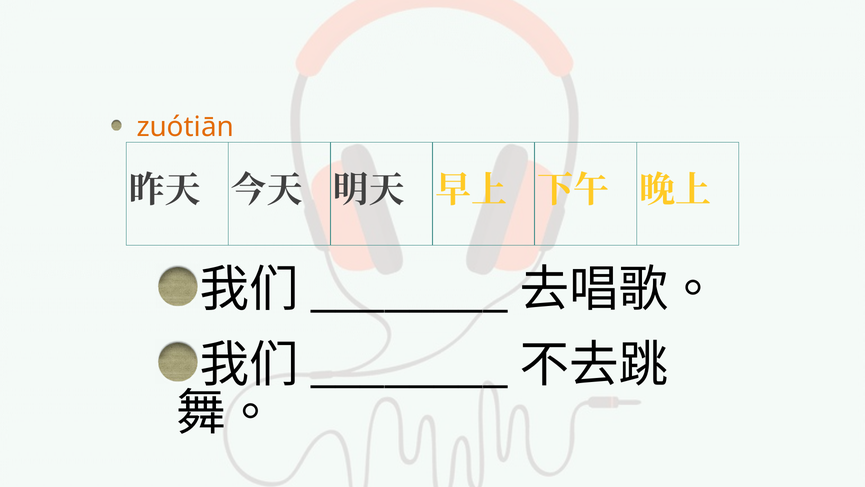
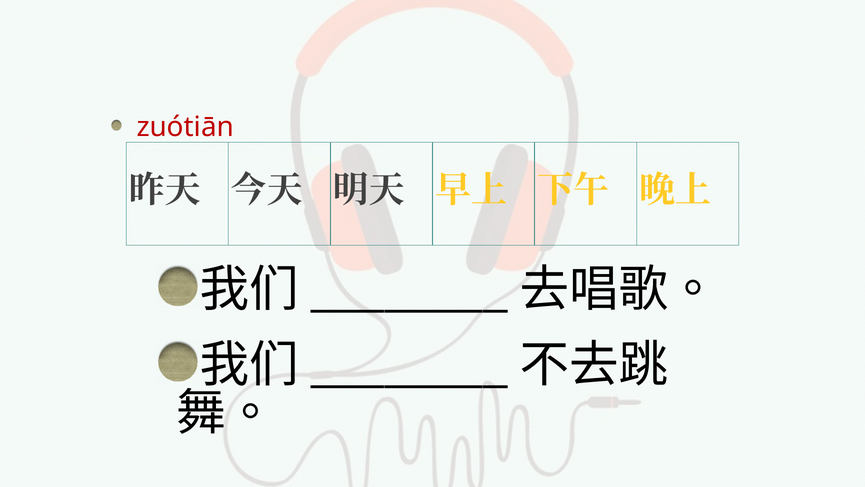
zuótiān colour: orange -> red
